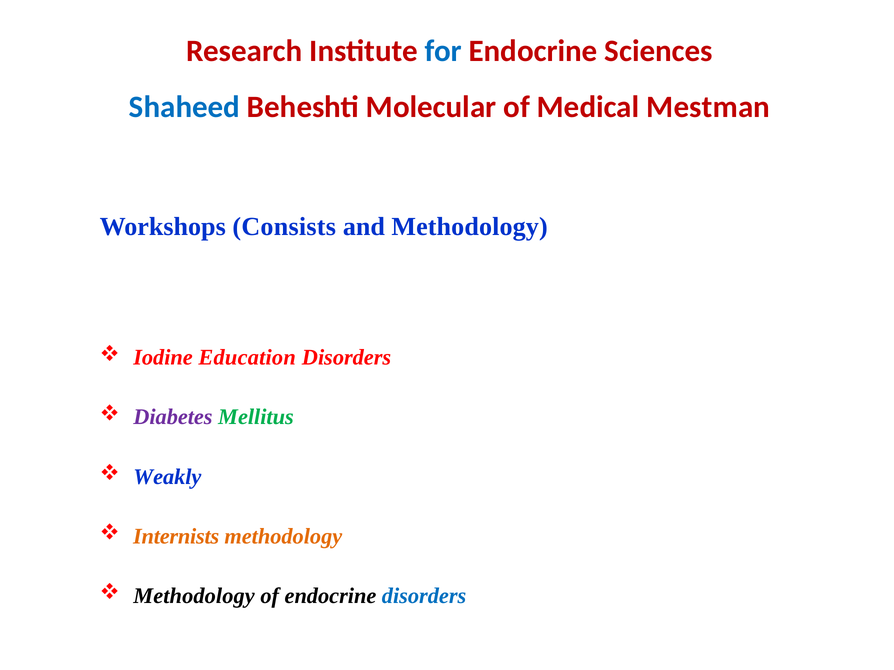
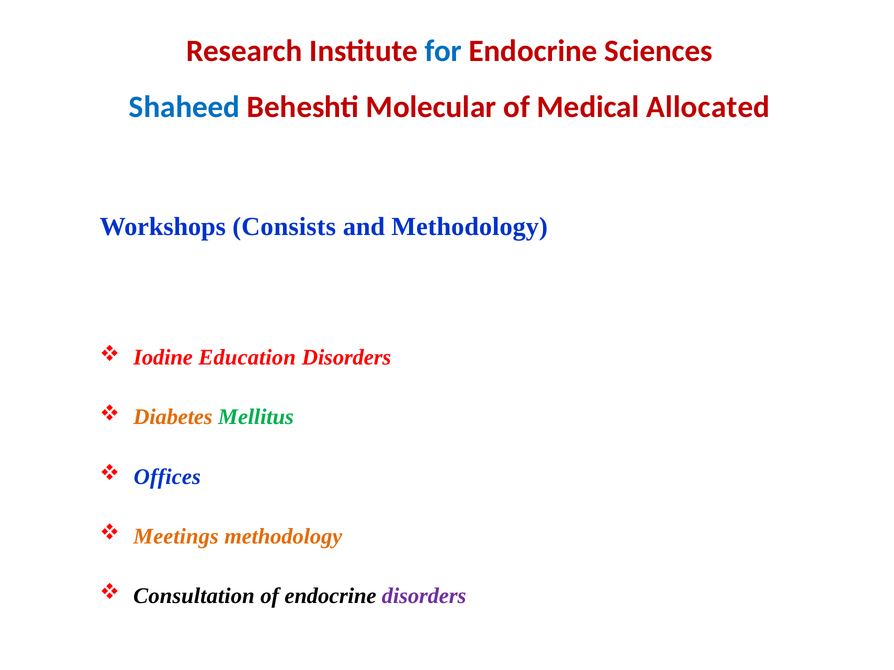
Mestman: Mestman -> Allocated
Diabetes colour: purple -> orange
Weakly: Weakly -> Offices
Internists: Internists -> Meetings
Methodology at (194, 596): Methodology -> Consultation
disorders at (424, 596) colour: blue -> purple
